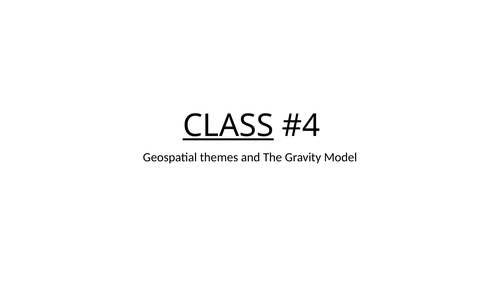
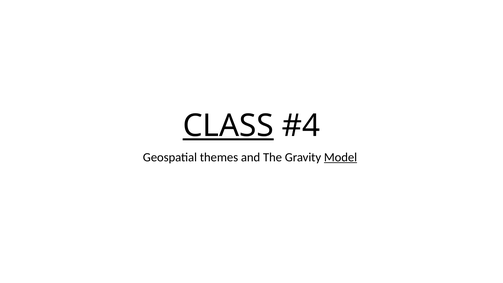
Model underline: none -> present
